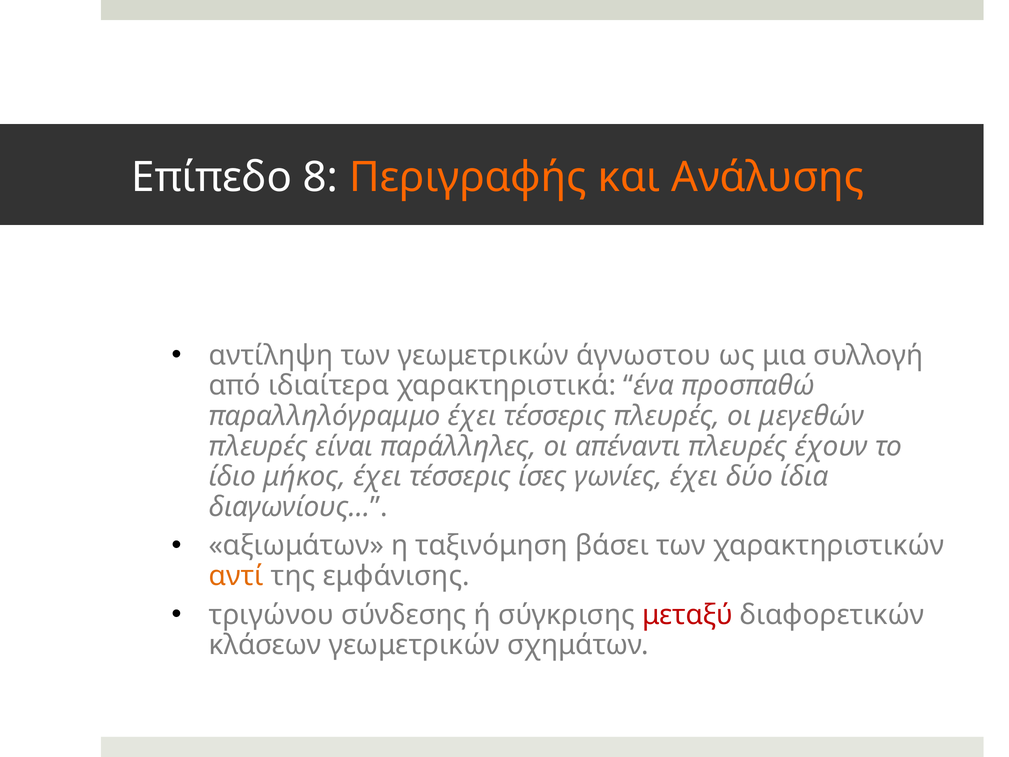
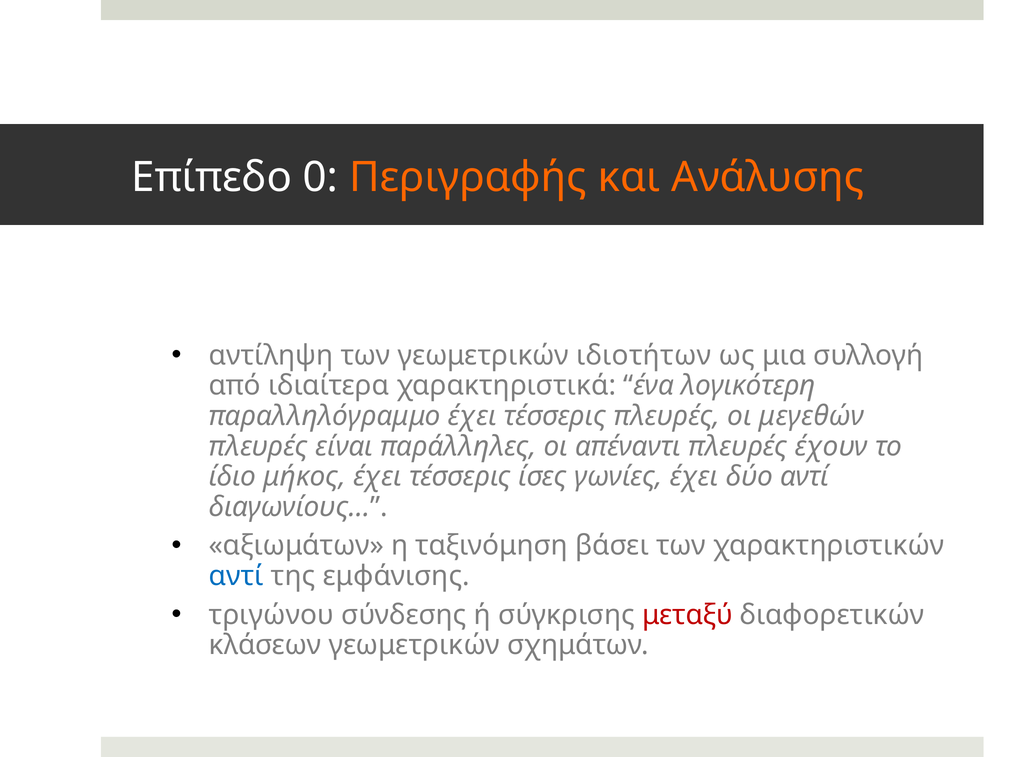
8: 8 -> 0
άγνωστου: άγνωστου -> ιδιοτήτων
προσπαθώ: προσπαθώ -> λογικότερη
δύο ίδια: ίδια -> αντί
αντί at (236, 576) colour: orange -> blue
